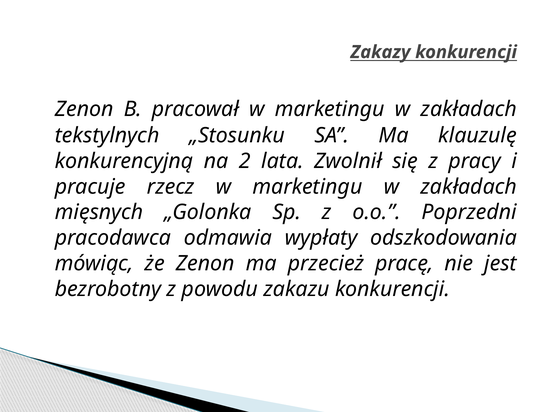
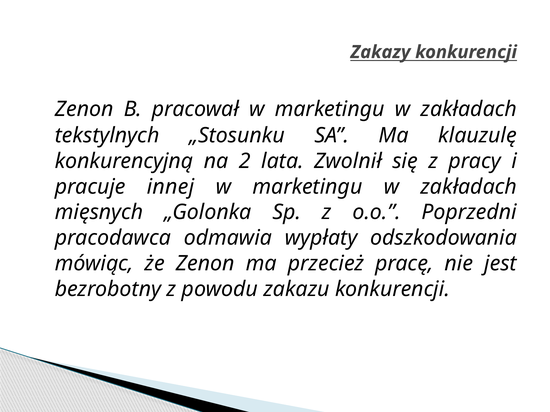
rzecz: rzecz -> innej
